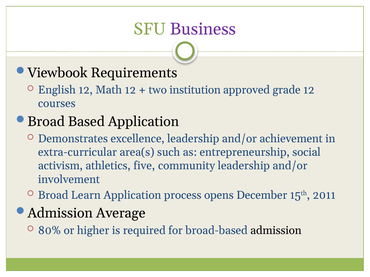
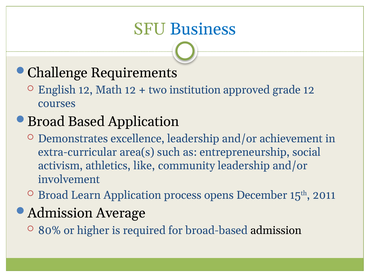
Business colour: purple -> blue
Viewbook: Viewbook -> Challenge
five: five -> like
